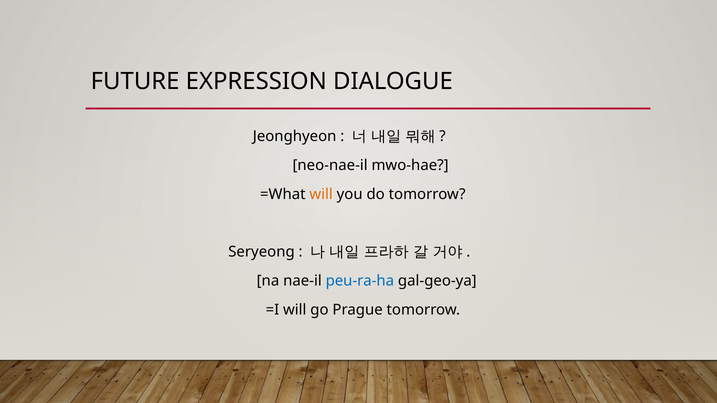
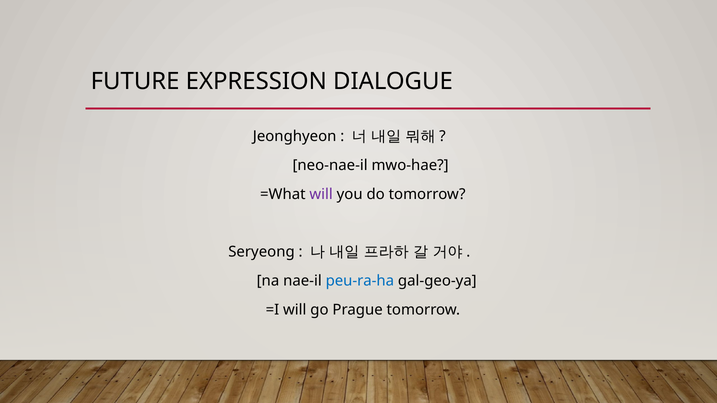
will at (321, 194) colour: orange -> purple
